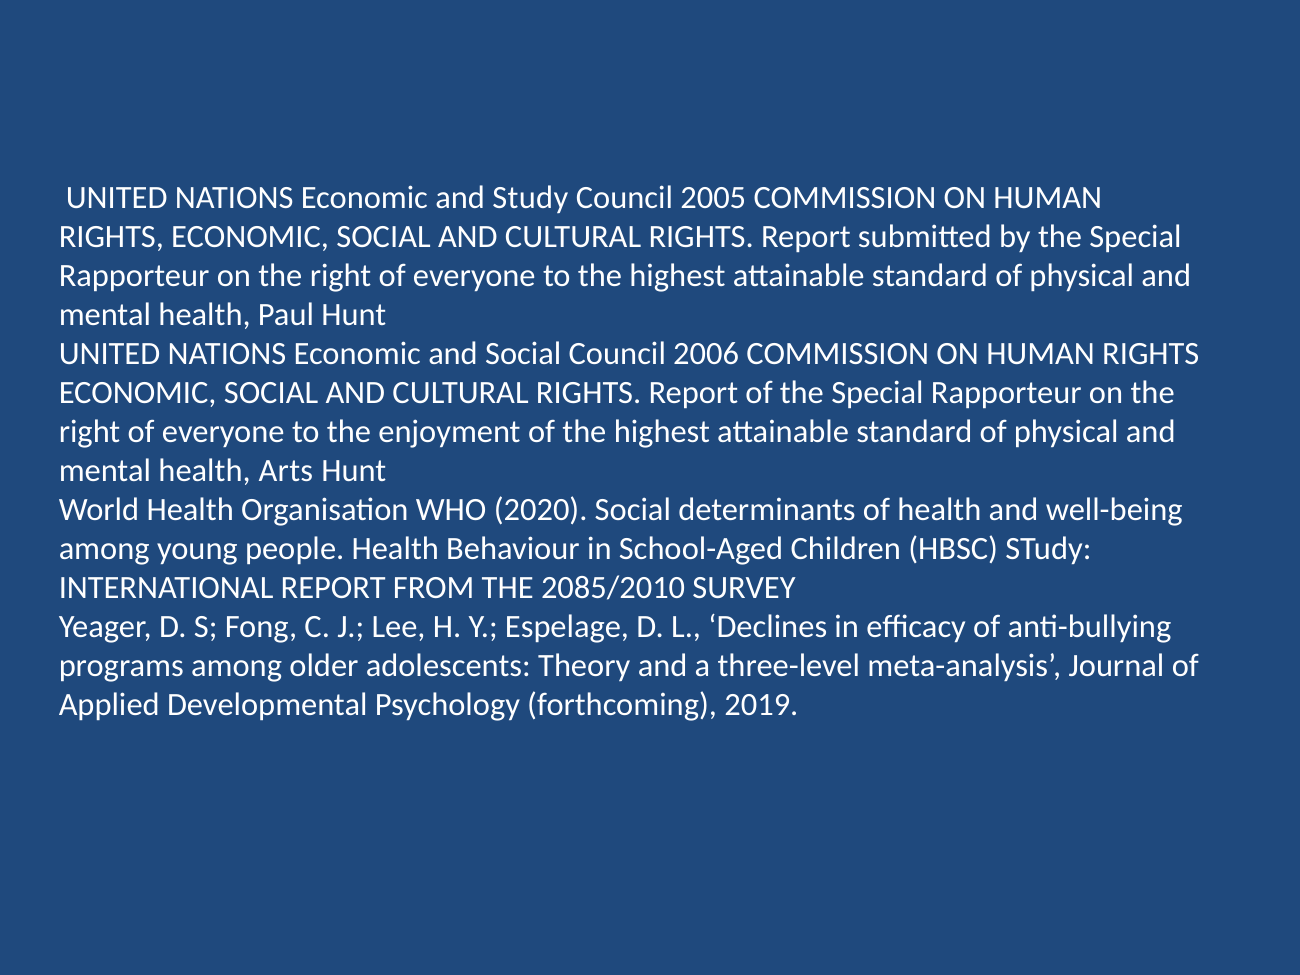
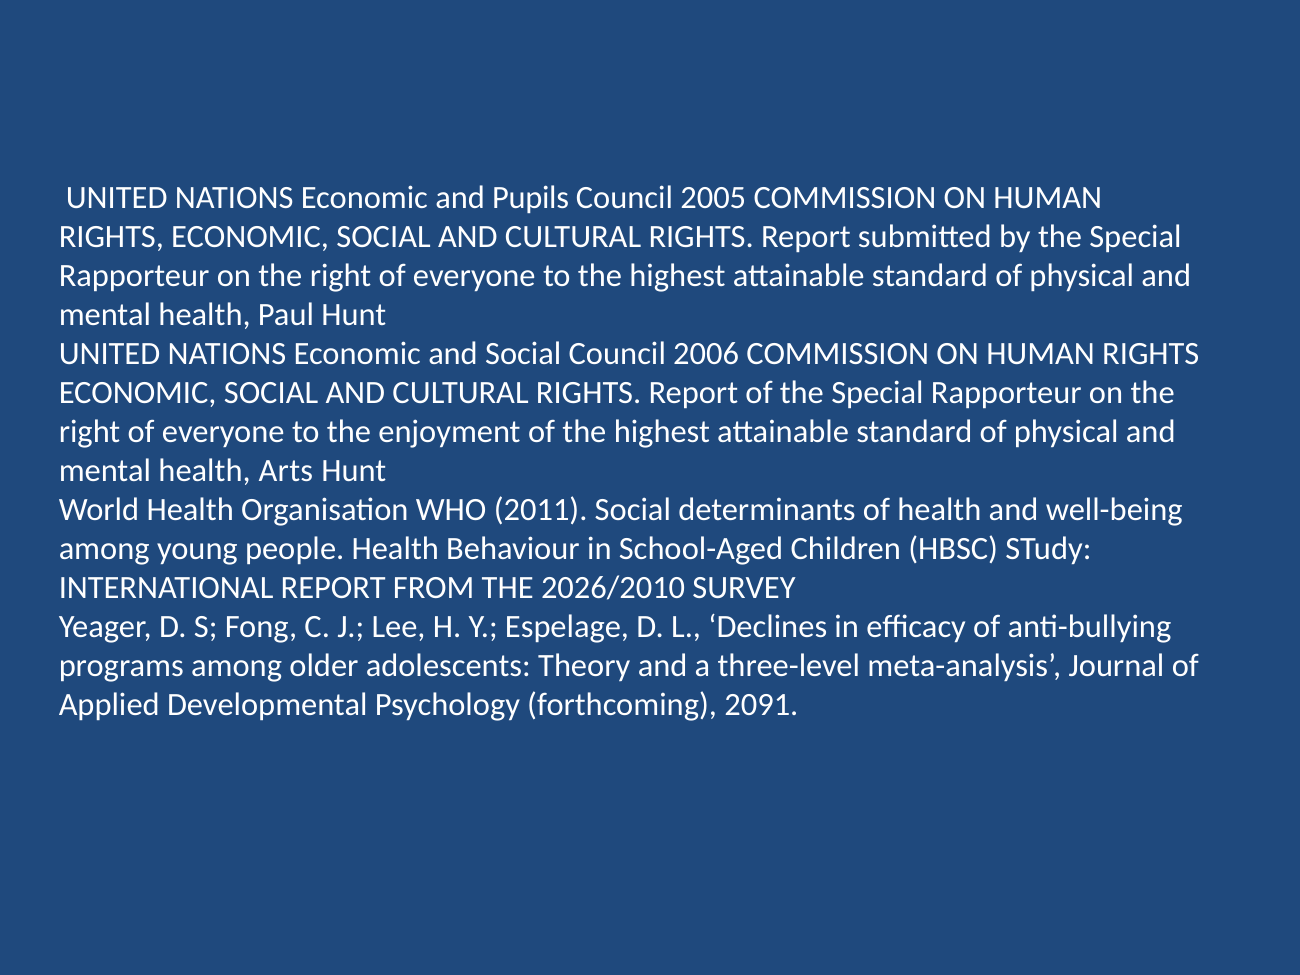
and Study: Study -> Pupils
2020: 2020 -> 2011
2085/2010: 2085/2010 -> 2026/2010
2019: 2019 -> 2091
